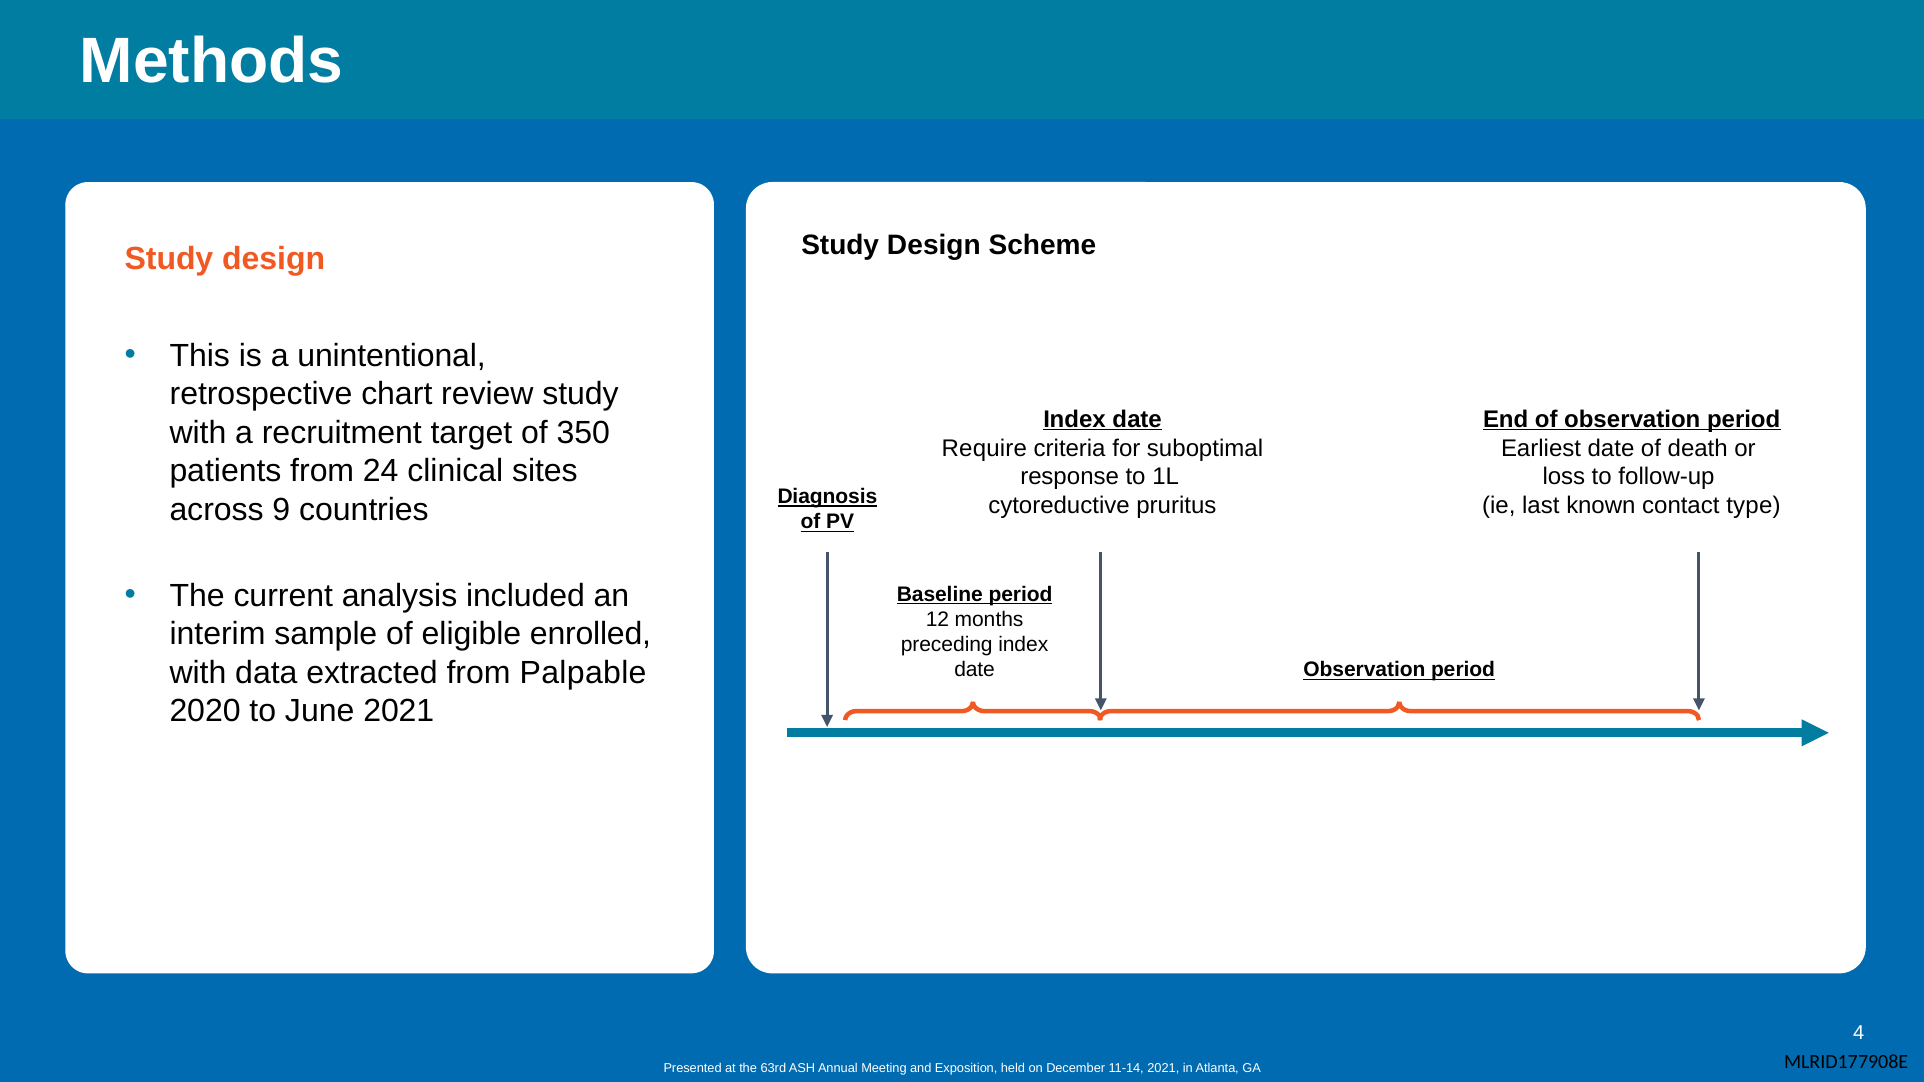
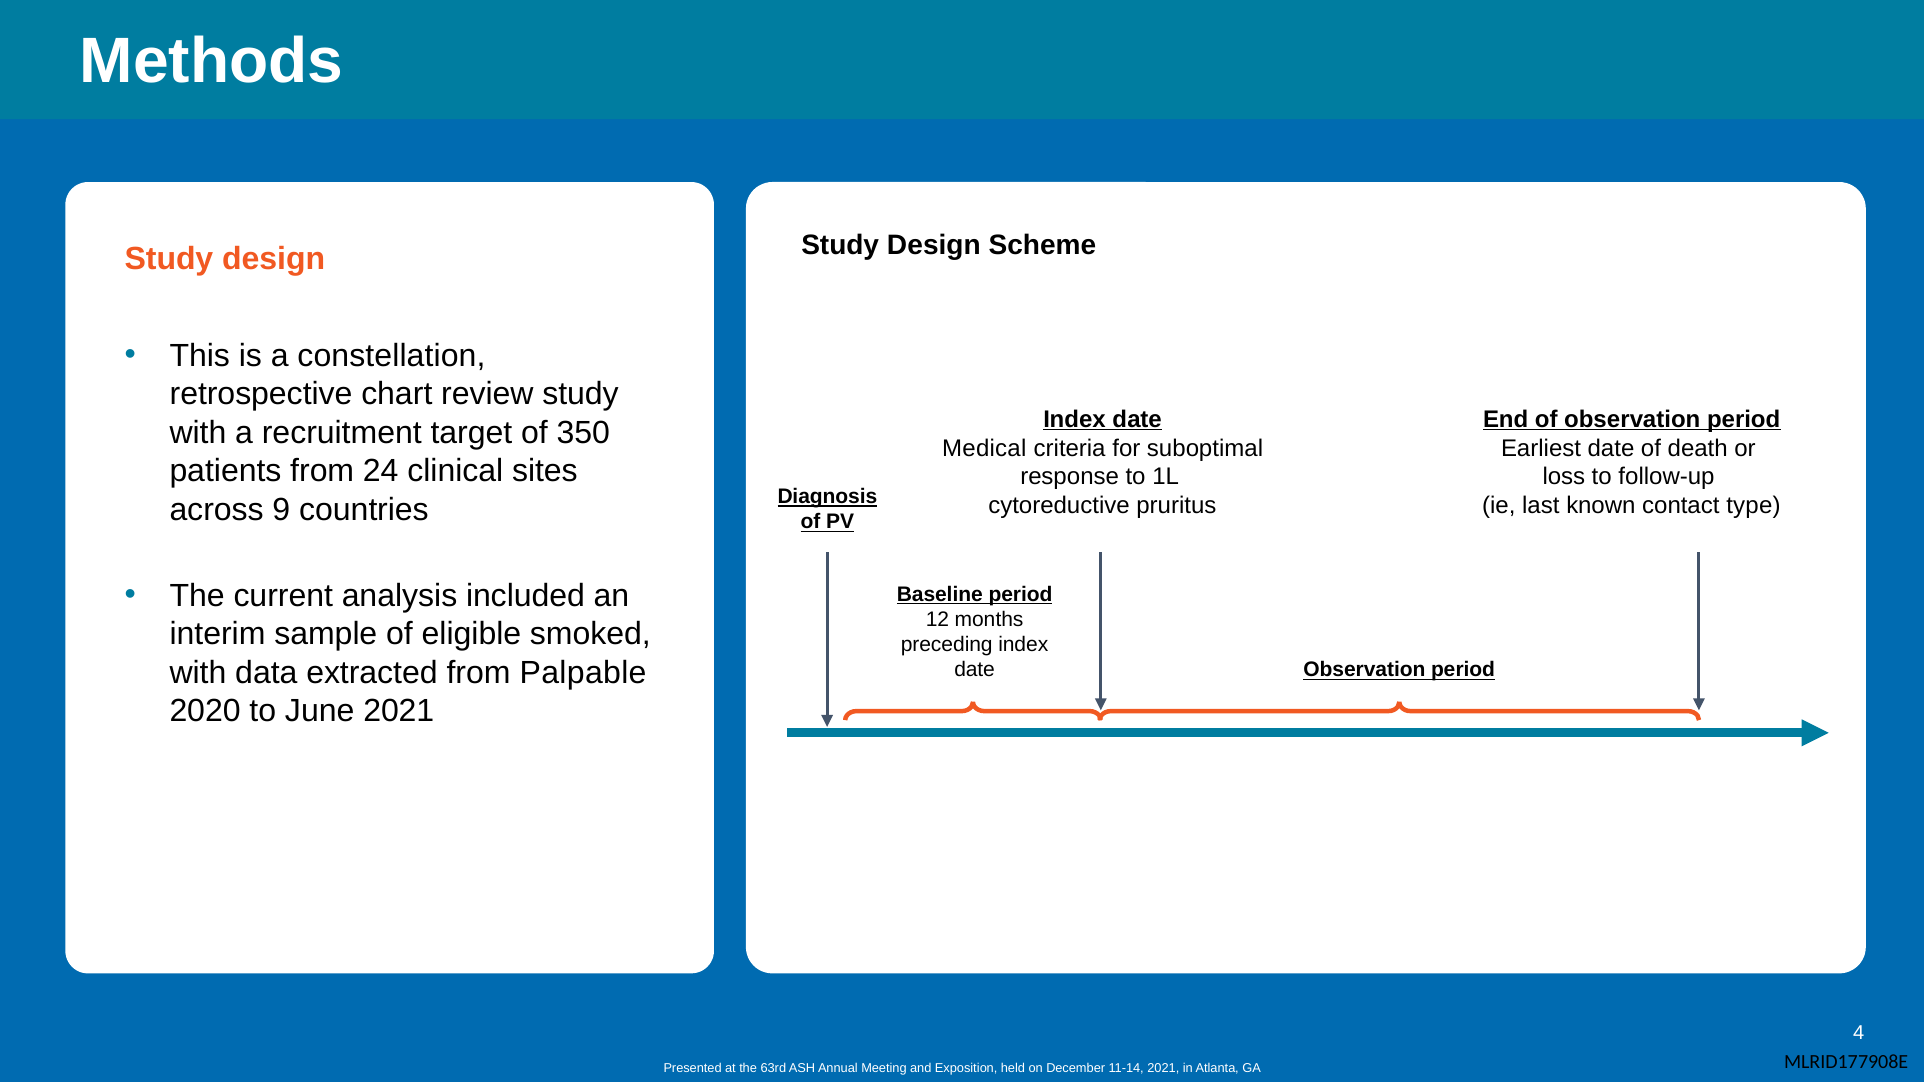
unintentional: unintentional -> constellation
Require: Require -> Medical
enrolled: enrolled -> smoked
